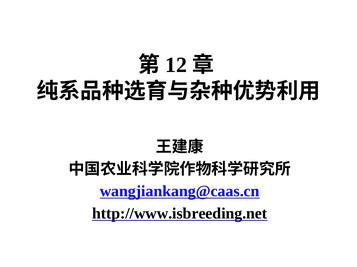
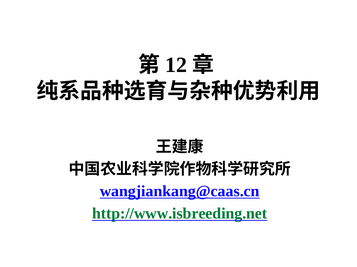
http://www.isbreeding.net colour: black -> green
